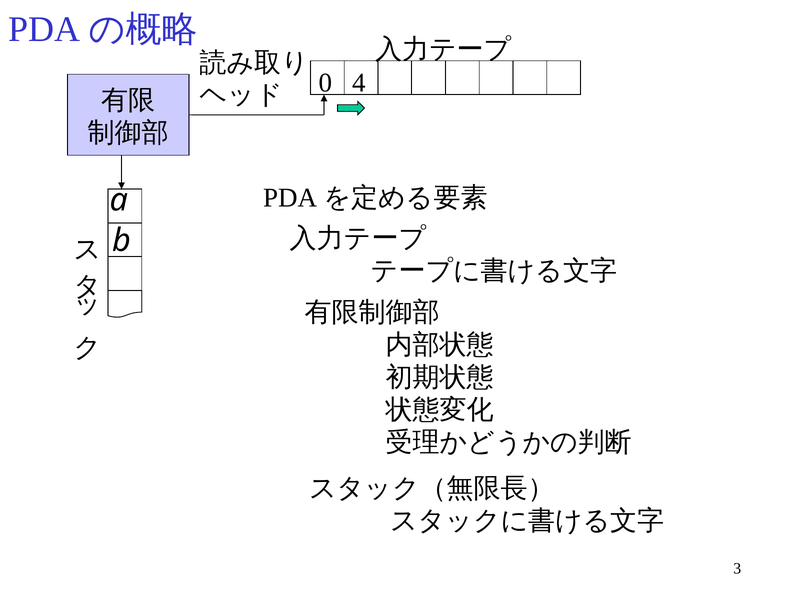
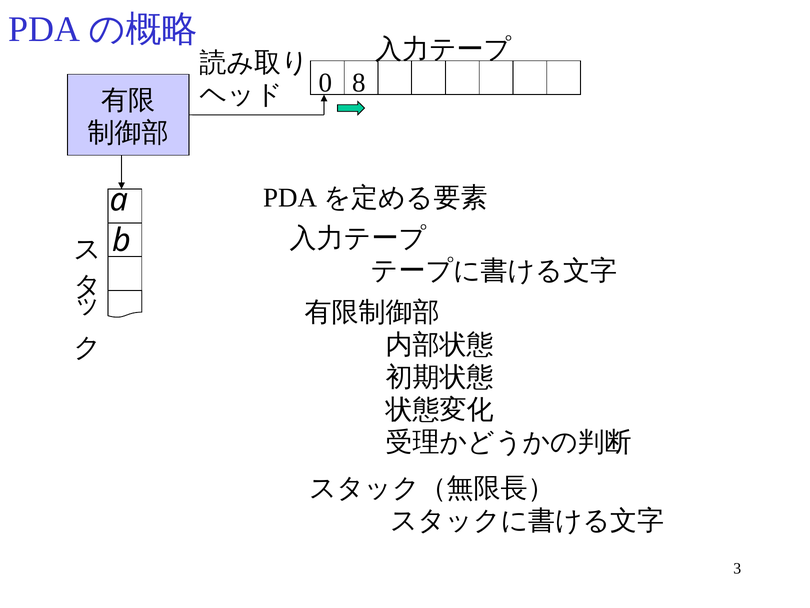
4: 4 -> 8
